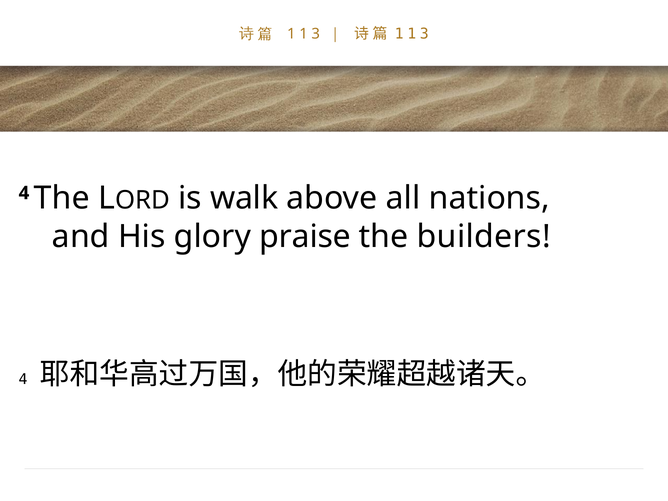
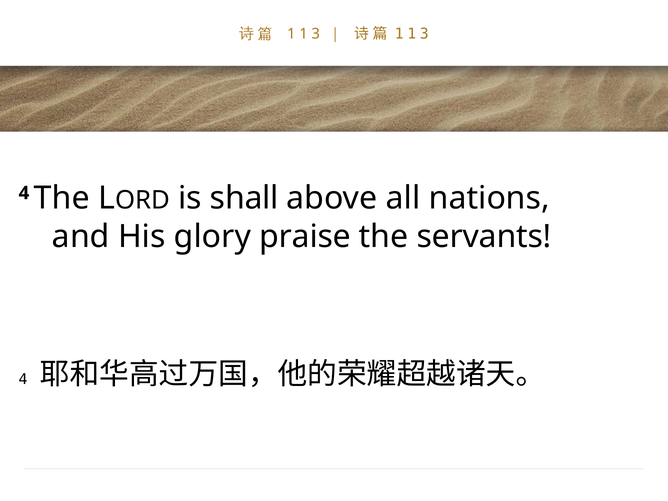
walk: walk -> shall
builders: builders -> servants
